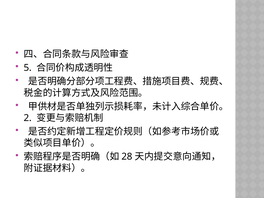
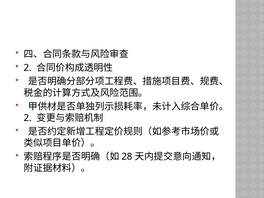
5 at (28, 68): 5 -> 2
